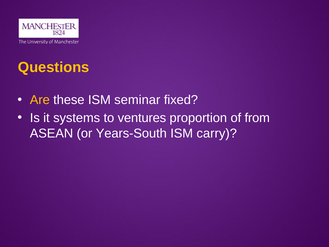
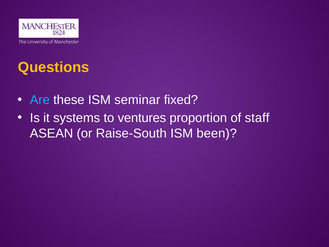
Are colour: yellow -> light blue
from: from -> staff
Years-South: Years-South -> Raise-South
carry: carry -> been
